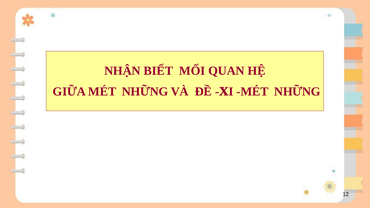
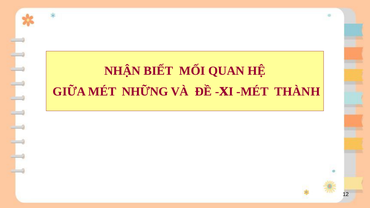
NHỮNG at (297, 92): NHỮNG -> THÀNH
